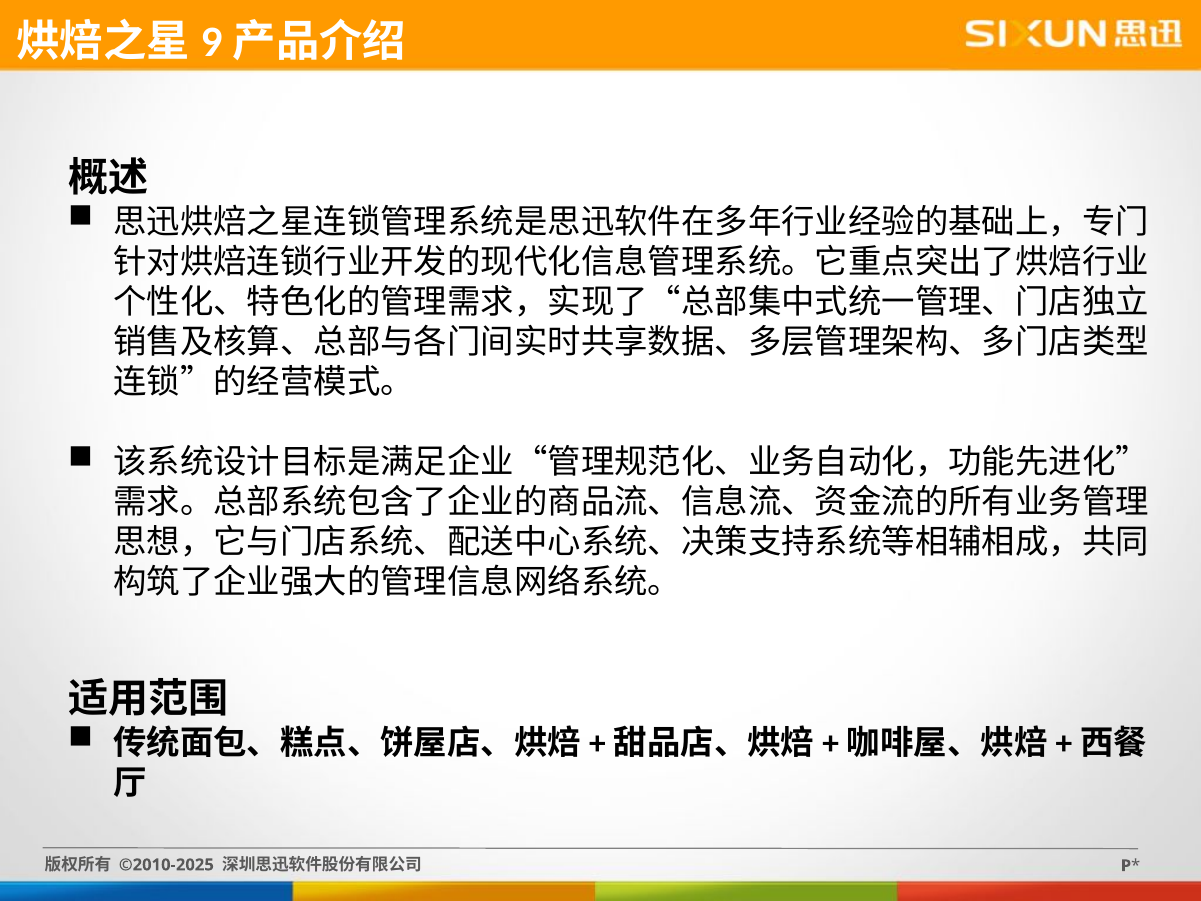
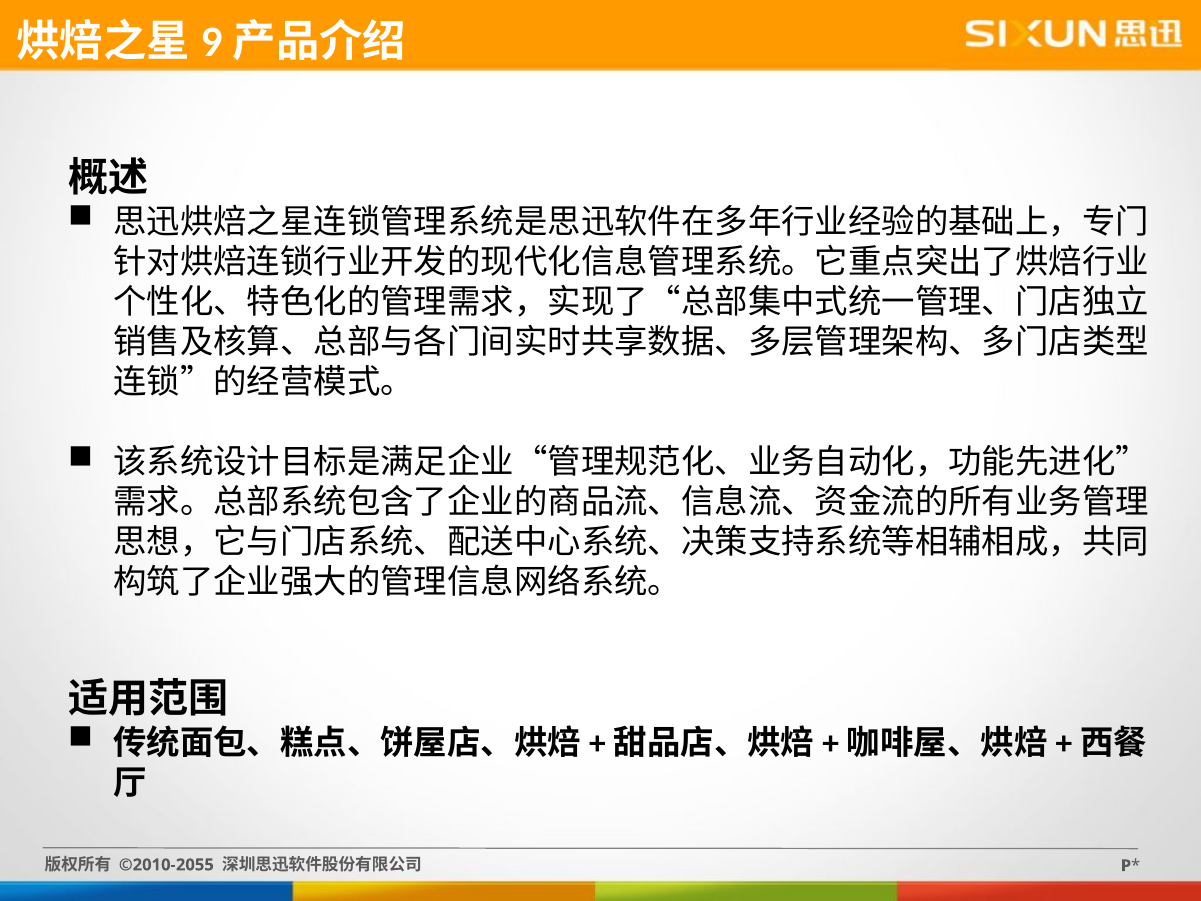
©2010-2025: ©2010-2025 -> ©2010-2055
